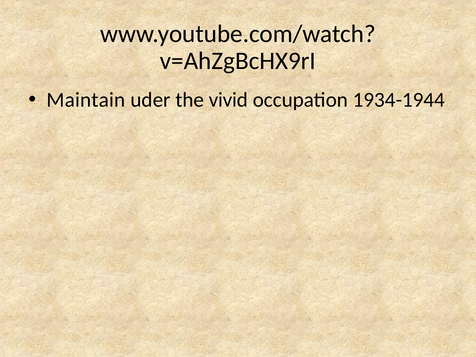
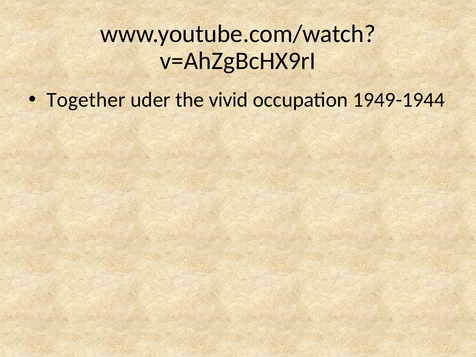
Maintain: Maintain -> Together
1934-1944: 1934-1944 -> 1949-1944
